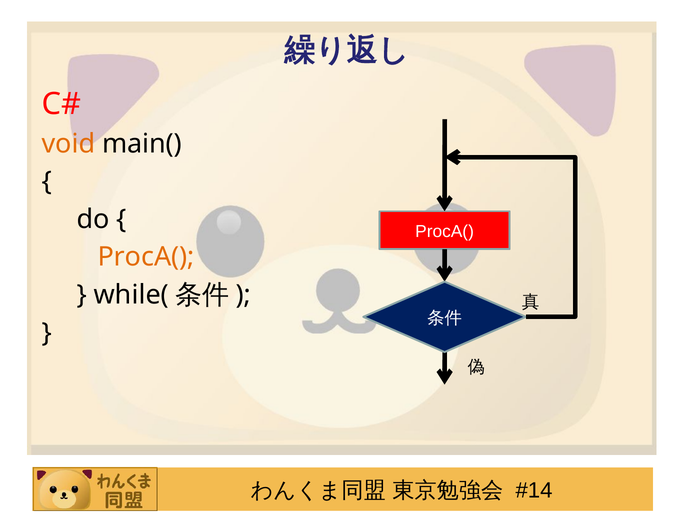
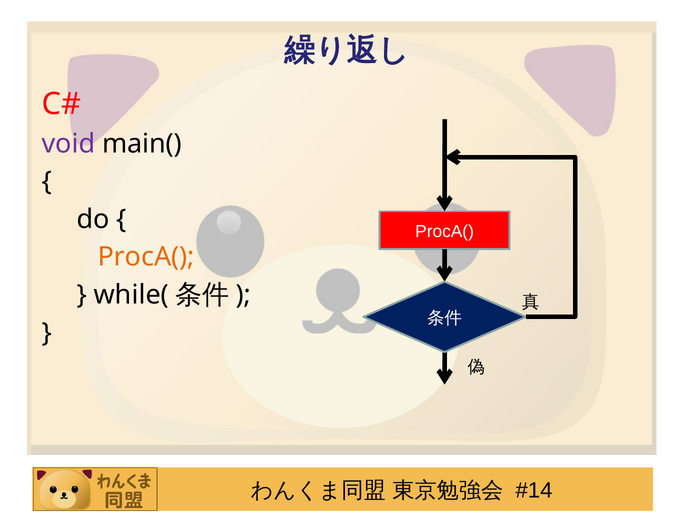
void colour: orange -> purple
